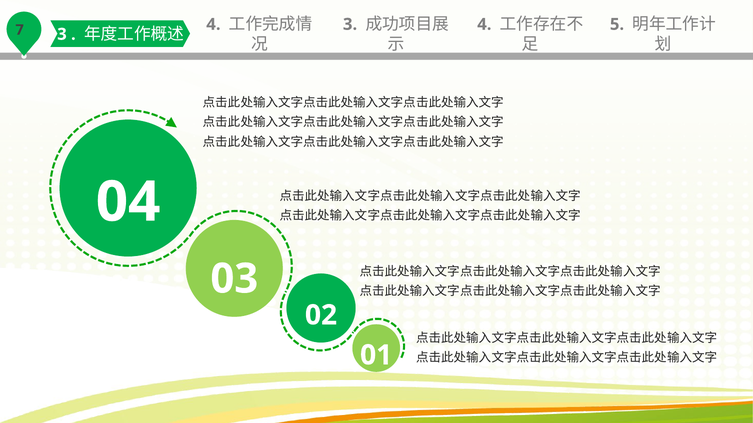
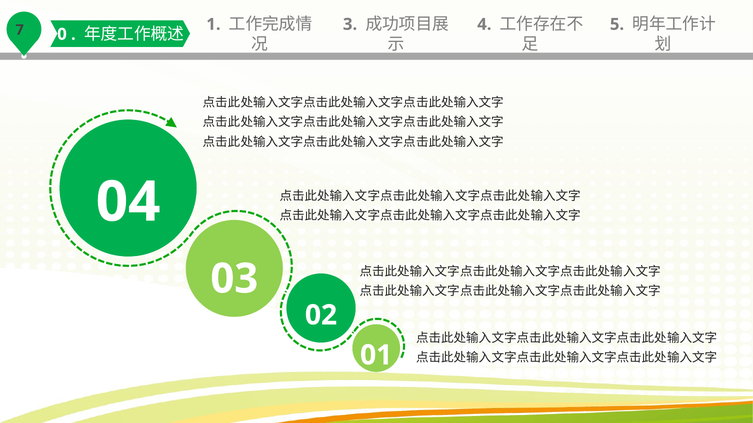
3 at (62, 34): 3 -> 0
4 at (213, 24): 4 -> 1
